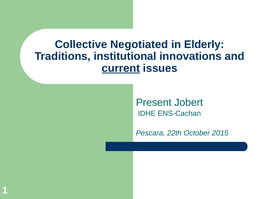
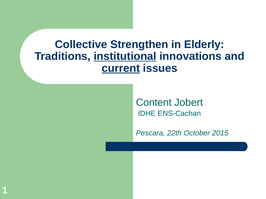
Negotiated: Negotiated -> Strengthen
institutional underline: none -> present
Present: Present -> Content
